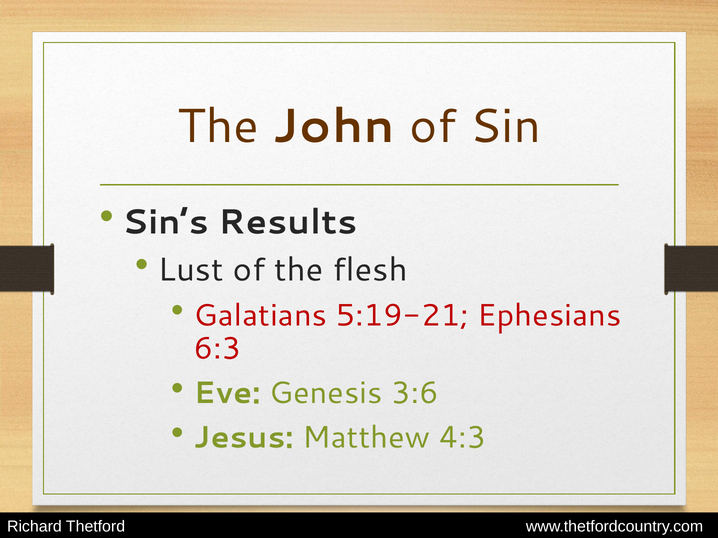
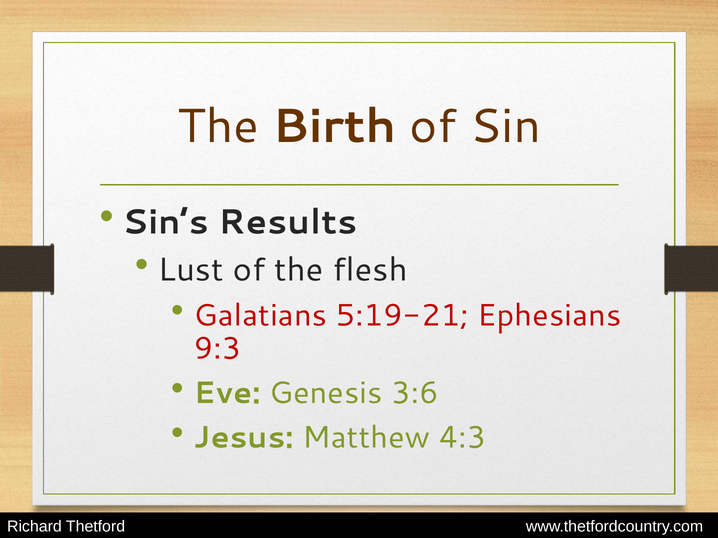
John: John -> Birth
6:3: 6:3 -> 9:3
